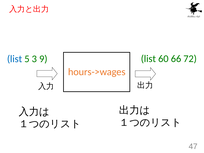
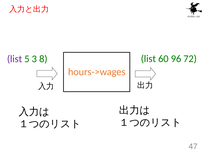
list at (15, 59) colour: blue -> purple
9: 9 -> 8
66: 66 -> 96
